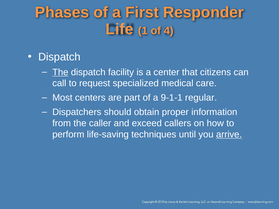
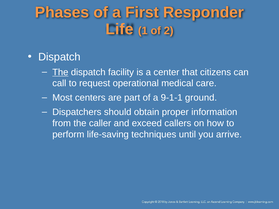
4: 4 -> 2
specialized: specialized -> operational
regular: regular -> ground
arrive underline: present -> none
